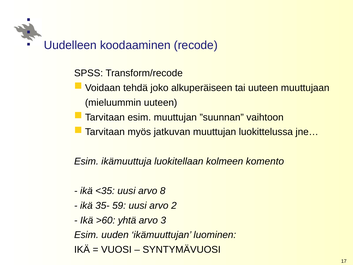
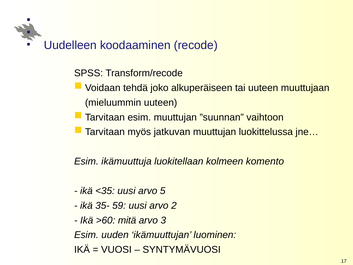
8: 8 -> 5
yhtä: yhtä -> mitä
